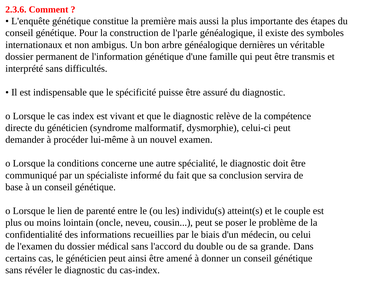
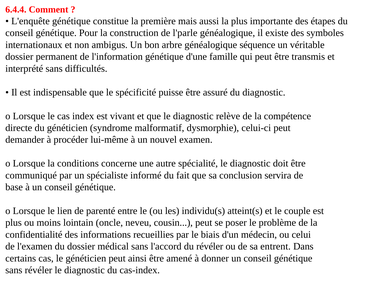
2.3.6: 2.3.6 -> 6.4.4
dernières: dernières -> séquence
du double: double -> révéler
grande: grande -> entrent
